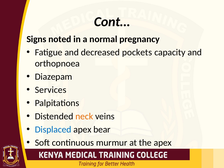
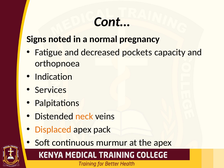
Diazepam: Diazepam -> Indication
Displaced colour: blue -> orange
bear: bear -> pack
